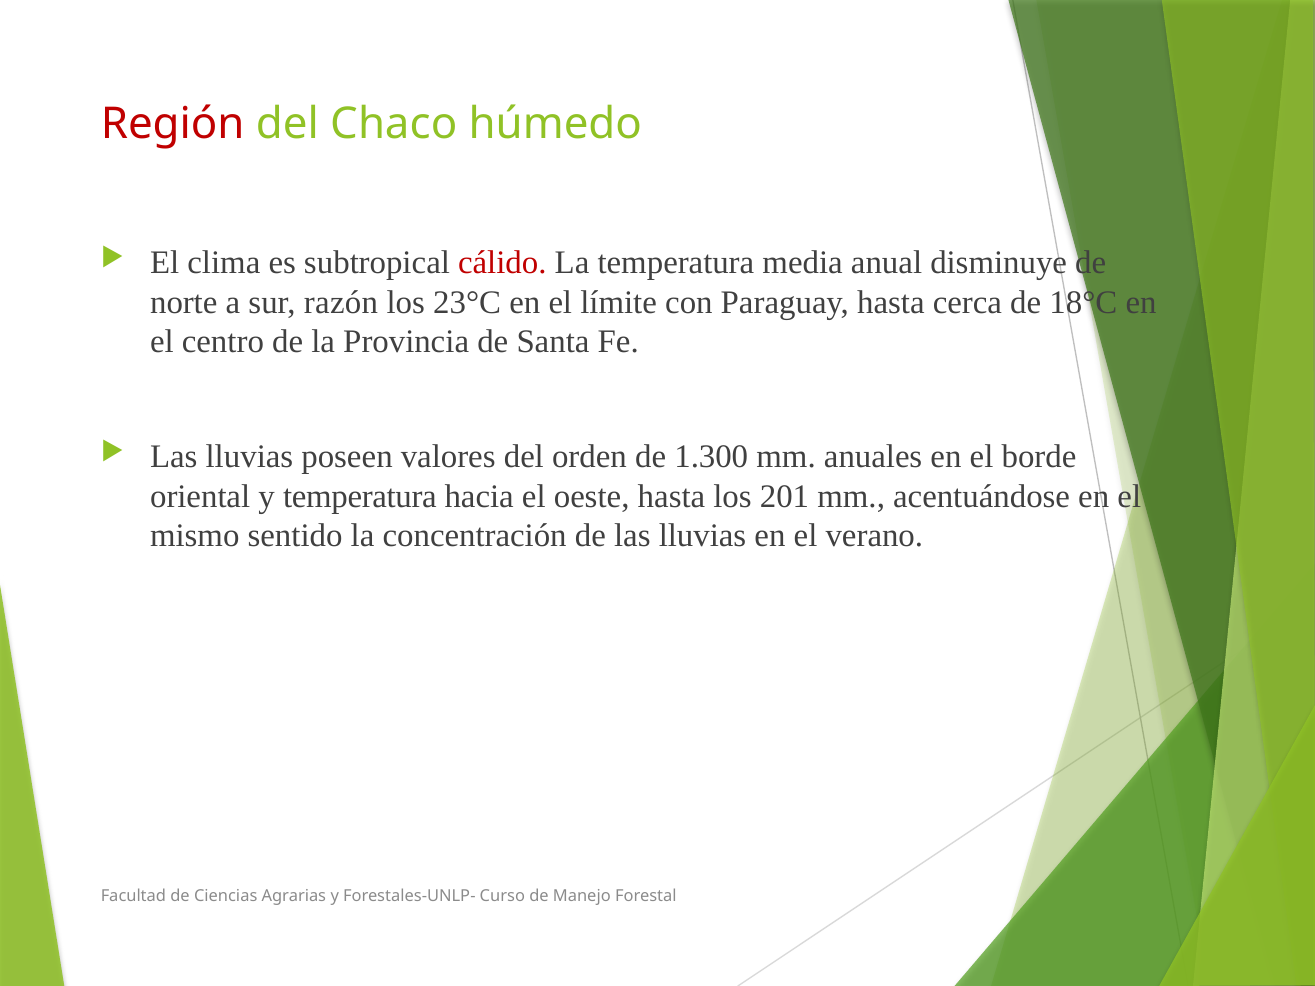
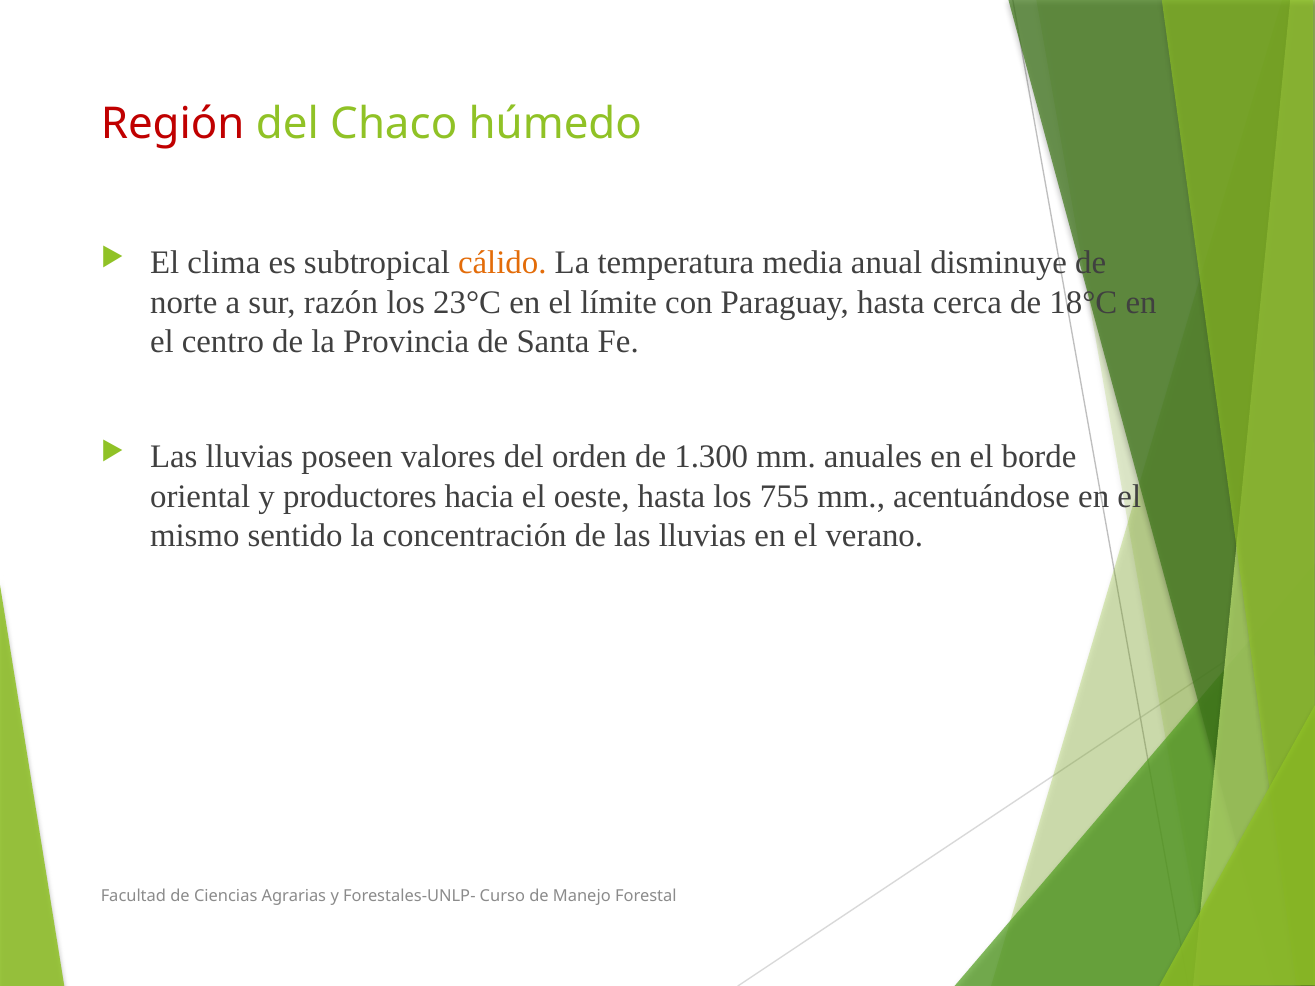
cálido colour: red -> orange
y temperatura: temperatura -> productores
201: 201 -> 755
